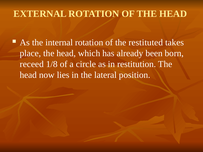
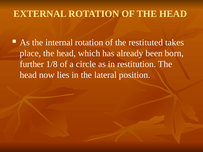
receed: receed -> further
